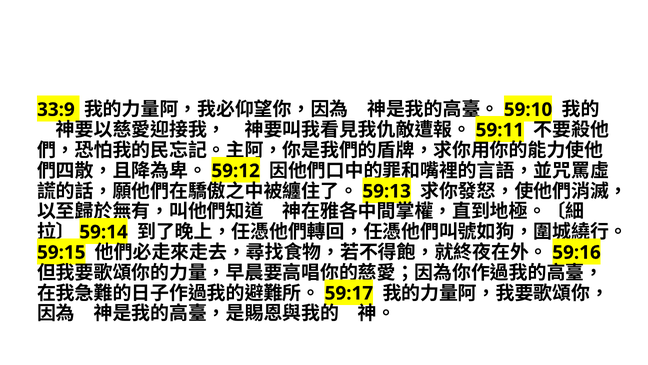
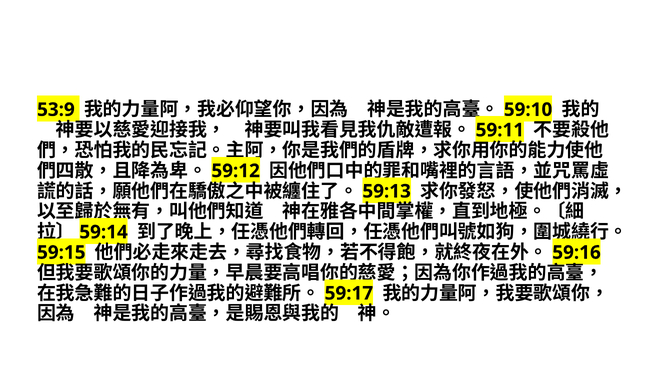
33:9: 33:9 -> 53:9
